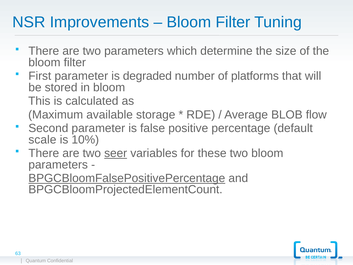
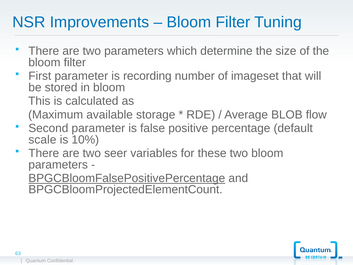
degraded: degraded -> recording
platforms: platforms -> imageset
seer underline: present -> none
